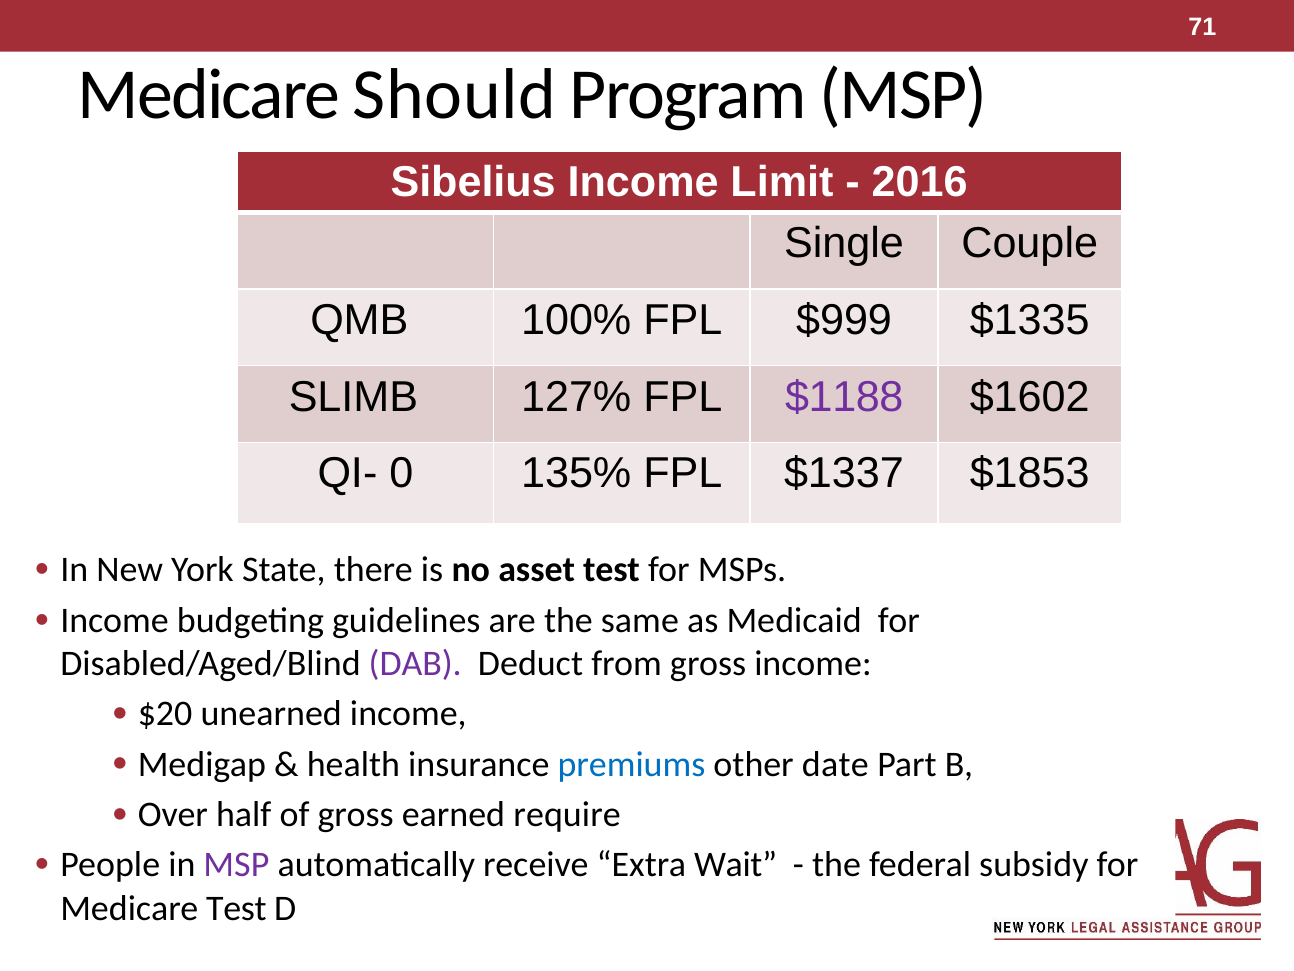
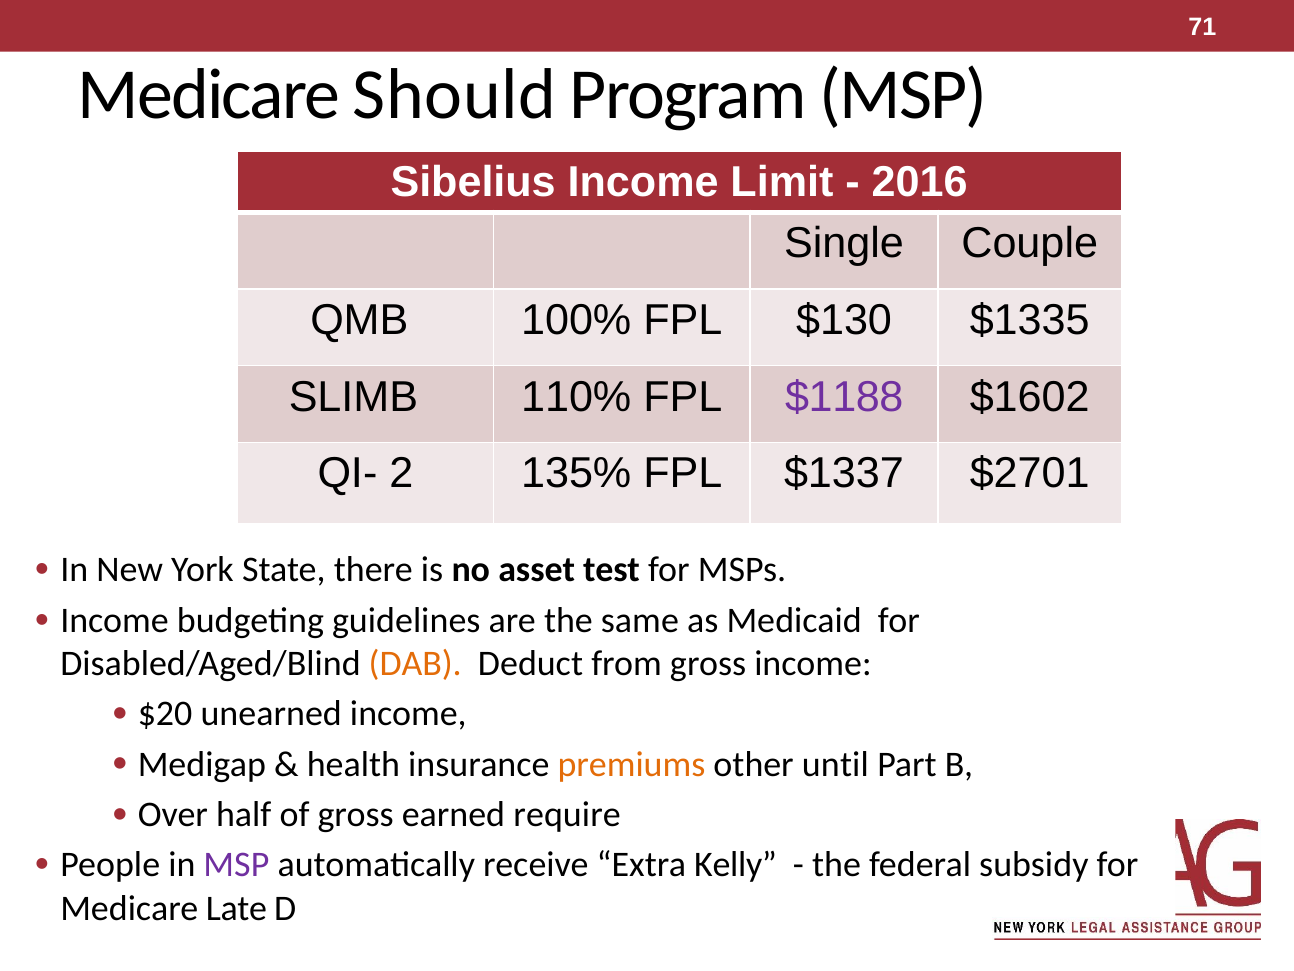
$999: $999 -> $130
127%: 127% -> 110%
0: 0 -> 2
$1853: $1853 -> $2701
DAB colour: purple -> orange
premiums colour: blue -> orange
date: date -> until
Wait: Wait -> Kelly
Medicare Test: Test -> Late
